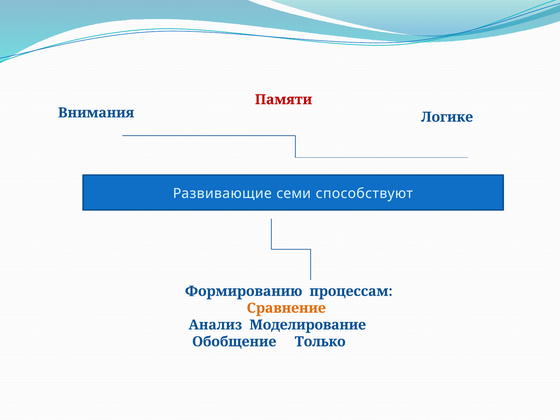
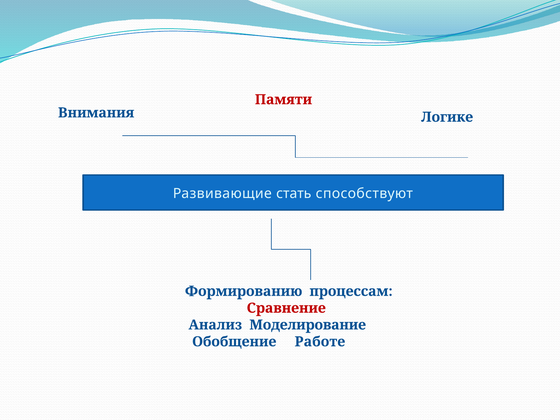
семи: семи -> стать
Сравнение colour: orange -> red
Только: Только -> Работе
